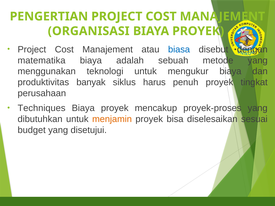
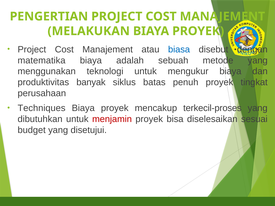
ORGANISASI: ORGANISASI -> MELAKUKAN
harus: harus -> batas
proyek-proses: proyek-proses -> terkecil-proses
menjamin colour: orange -> red
